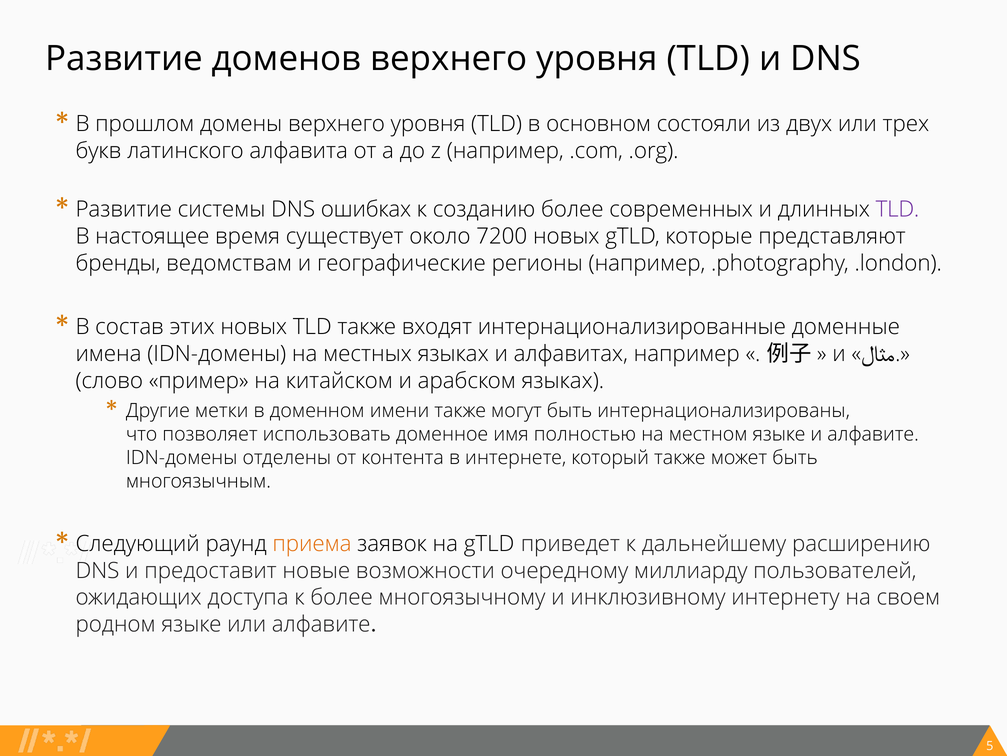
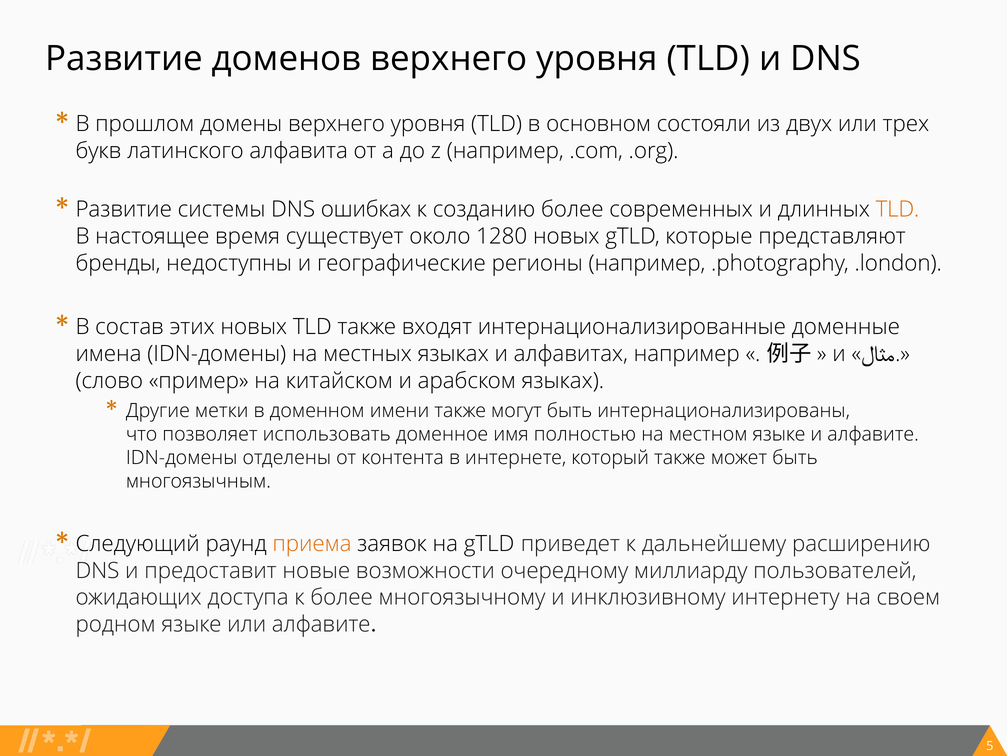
TLD at (897, 209) colour: purple -> orange
7200: 7200 -> 1280
ведомствам: ведомствам -> недоступны
